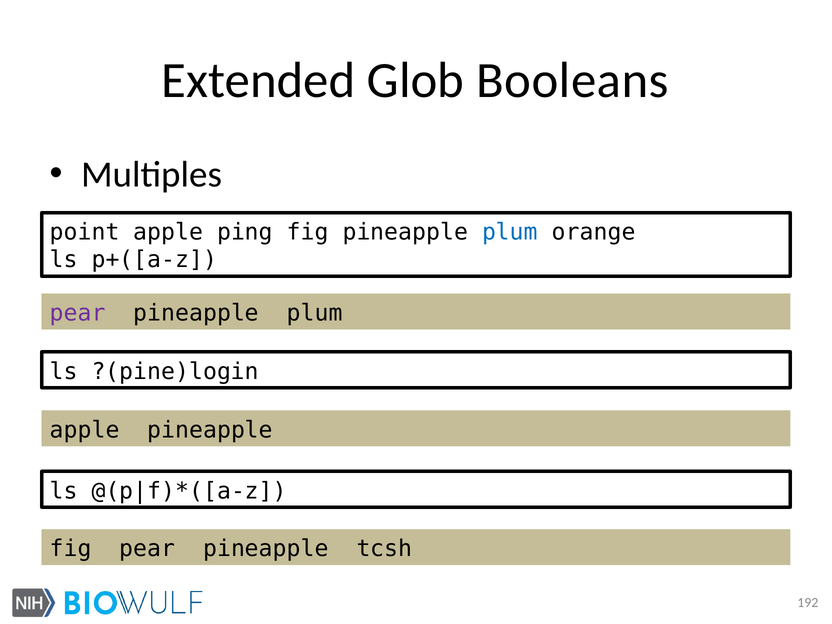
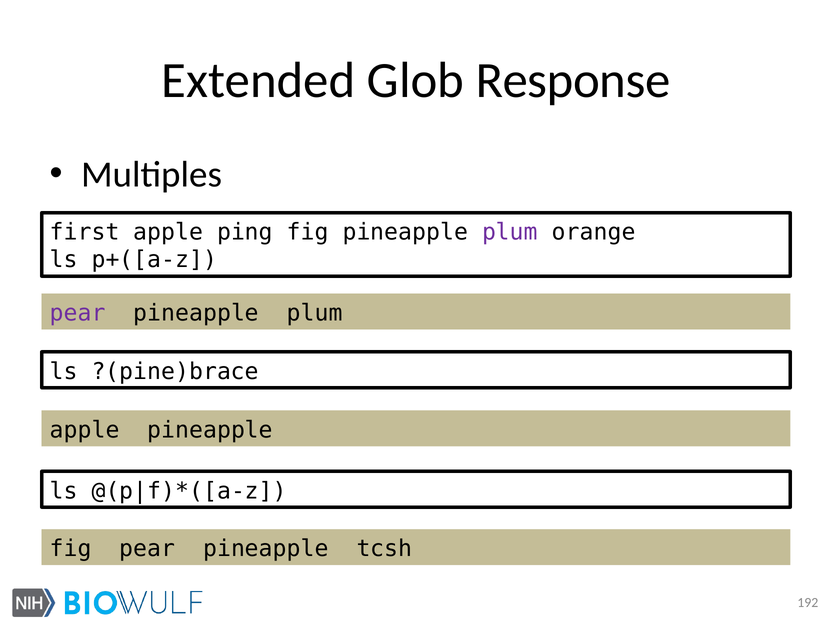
Booleans: Booleans -> Response
point: point -> first
plum at (510, 232) colour: blue -> purple
?(pine)login: ?(pine)login -> ?(pine)brace
